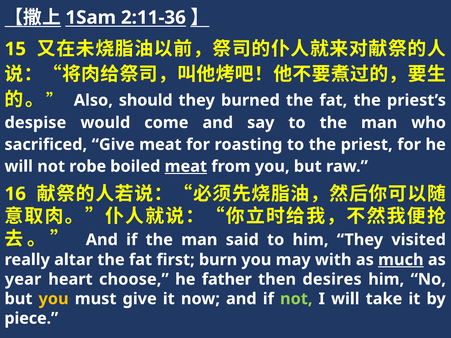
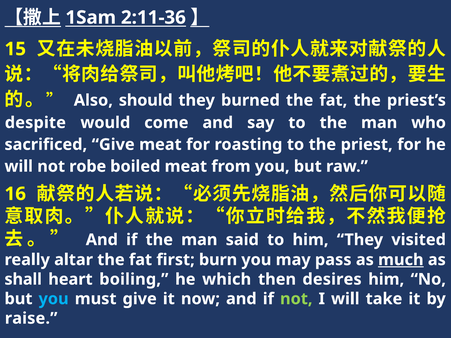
despise: despise -> despite
meat at (186, 167) underline: present -> none
with: with -> pass
year: year -> shall
choose: choose -> boiling
father: father -> which
you at (54, 299) colour: yellow -> light blue
piece: piece -> raise
